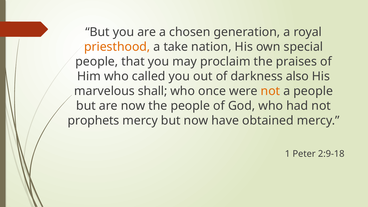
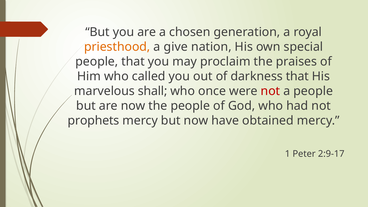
take: take -> give
darkness also: also -> that
not at (270, 91) colour: orange -> red
2:9-18: 2:9-18 -> 2:9-17
